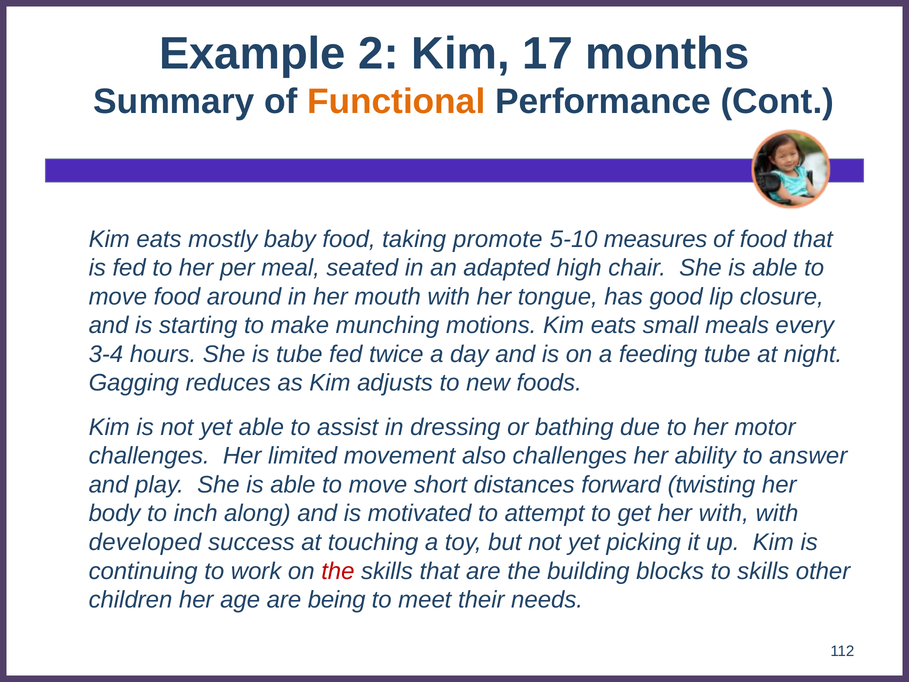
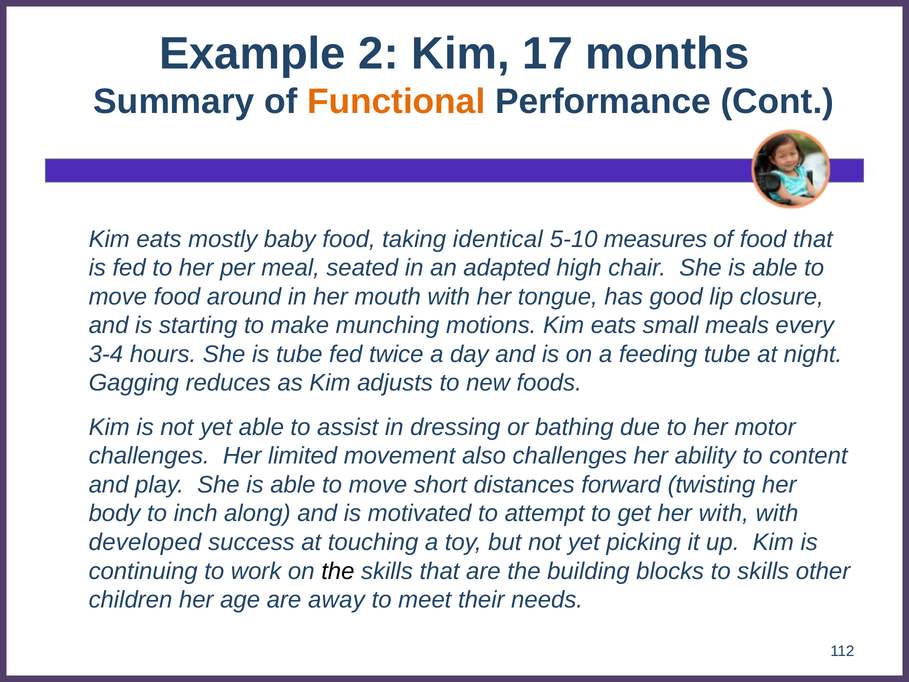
promote: promote -> identical
answer: answer -> content
the at (338, 571) colour: red -> black
being: being -> away
